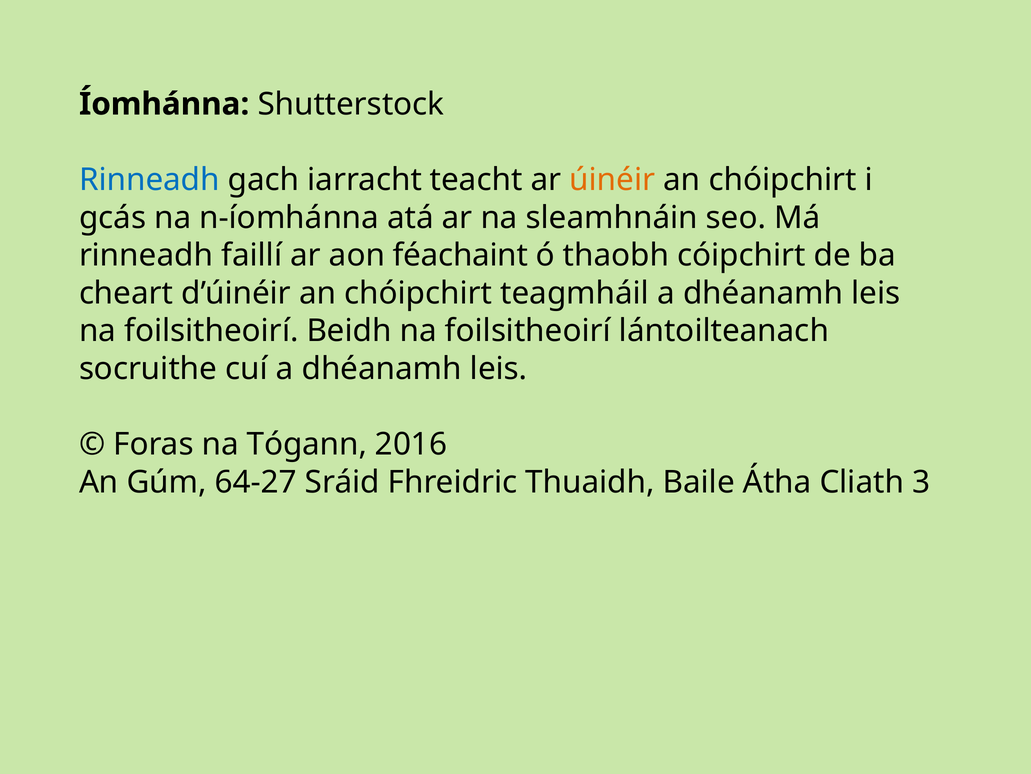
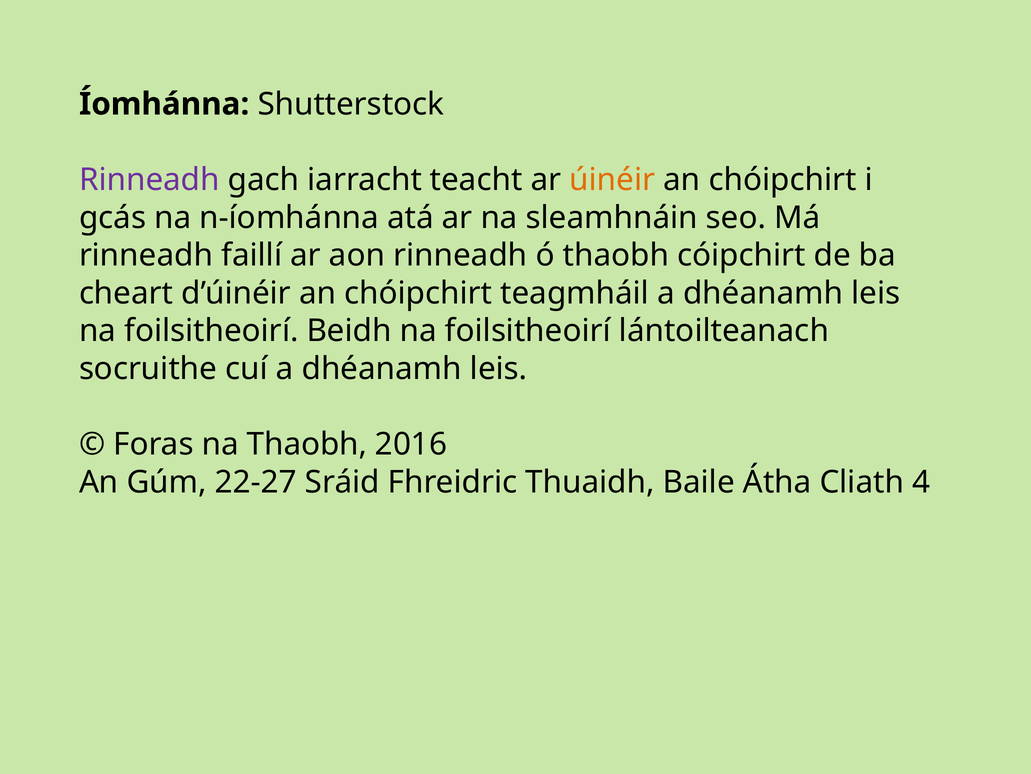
Rinneadh at (149, 180) colour: blue -> purple
aon féachaint: féachaint -> rinneadh
na Tógann: Tógann -> Thaobh
64-27: 64-27 -> 22-27
3: 3 -> 4
